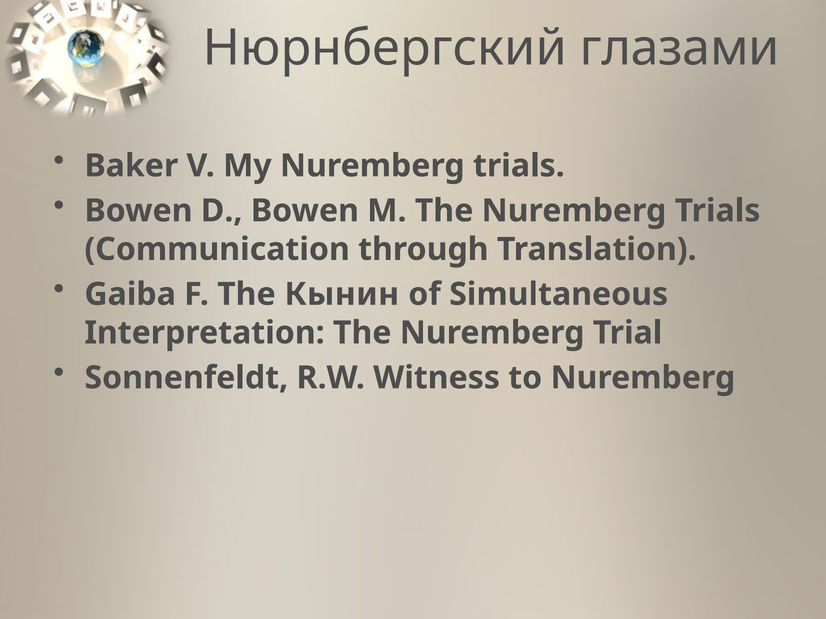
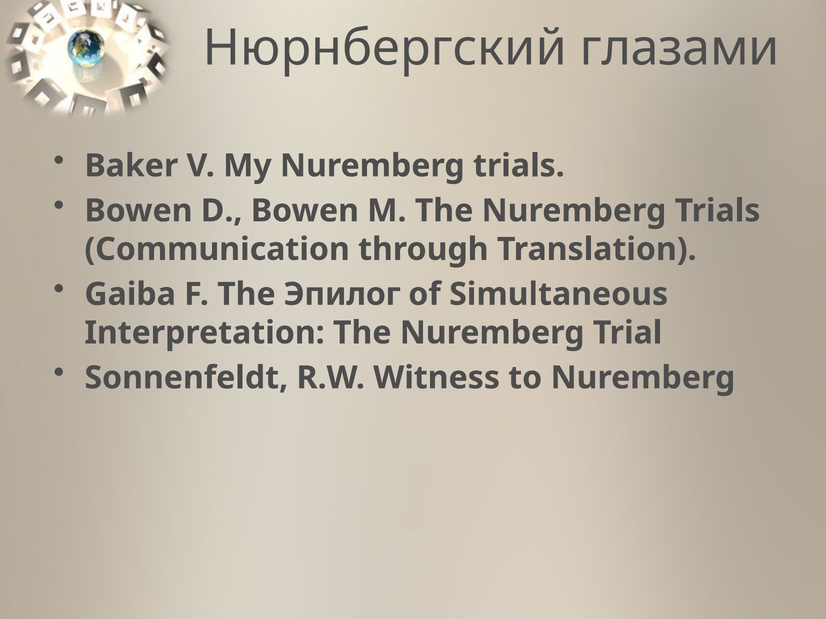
Кынин: Кынин -> Эпилог
